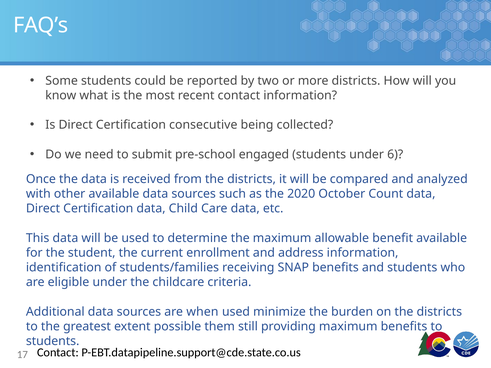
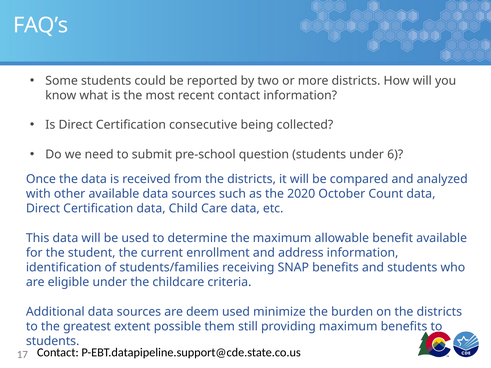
engaged: engaged -> question
when: when -> deem
